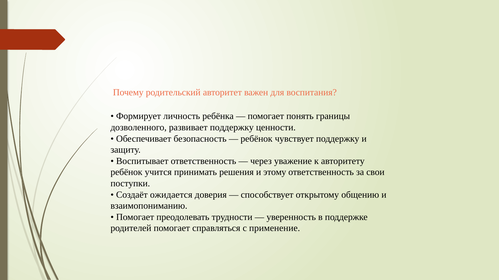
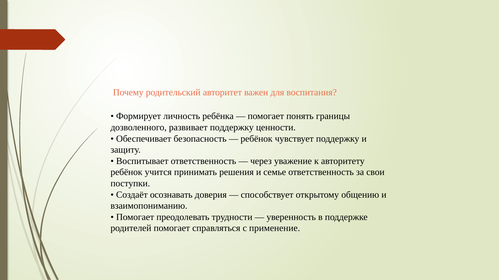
этому: этому -> семье
ожидается: ожидается -> осознавать
